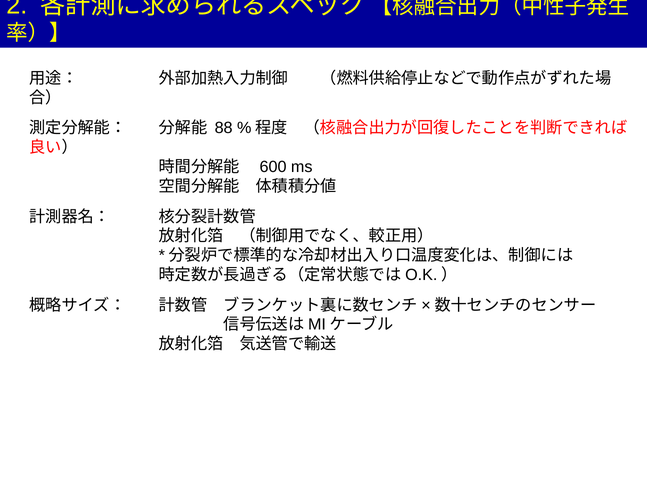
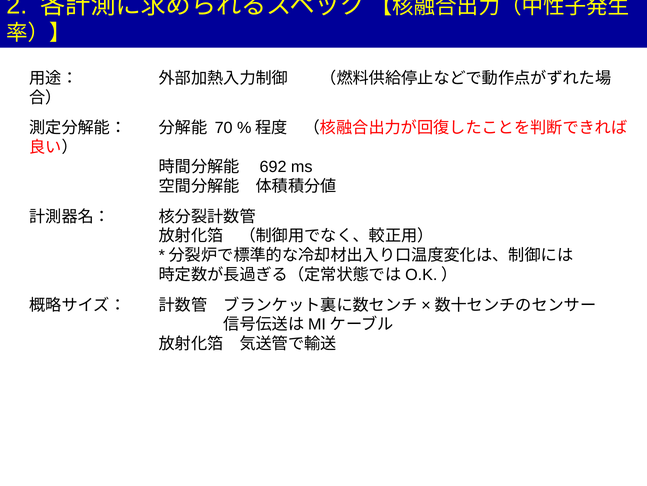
88: 88 -> 70
600: 600 -> 692
